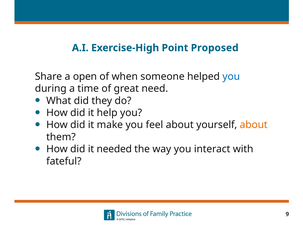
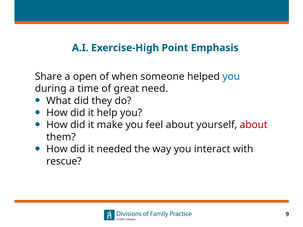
Proposed: Proposed -> Emphasis
about at (254, 125) colour: orange -> red
fateful: fateful -> rescue
